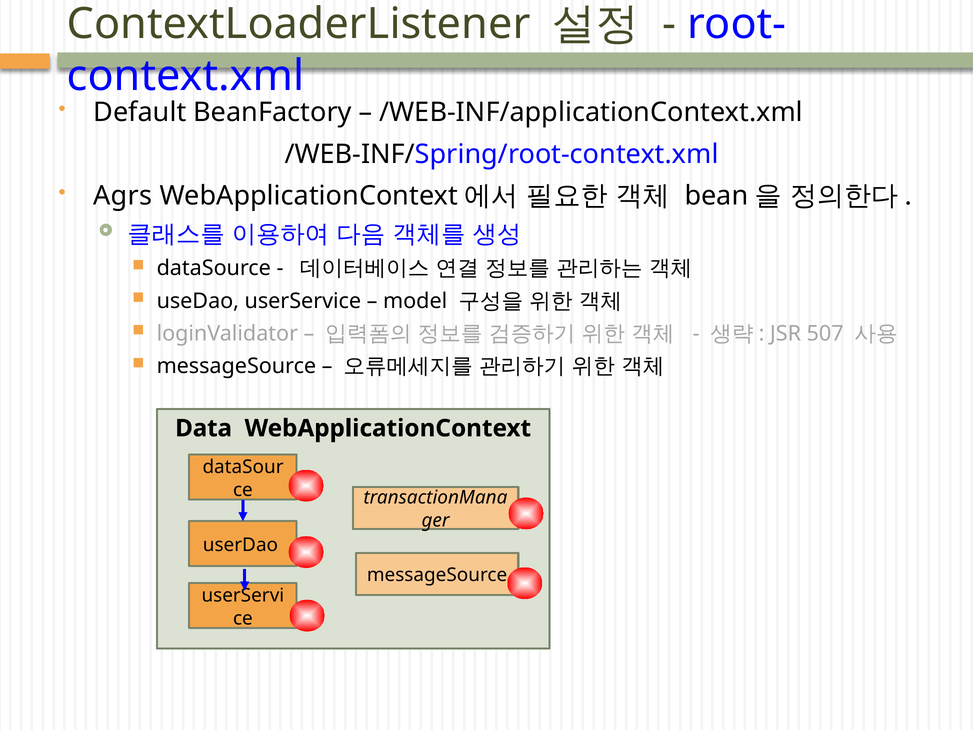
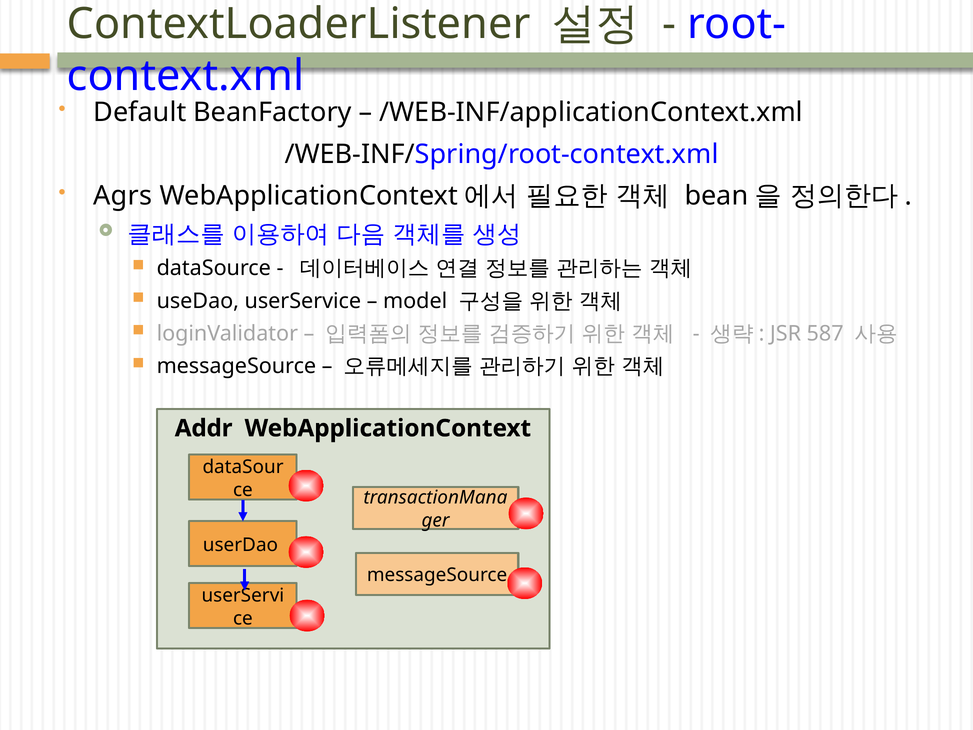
507: 507 -> 587
Data: Data -> Addr
